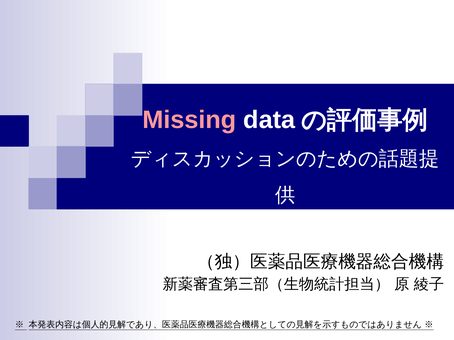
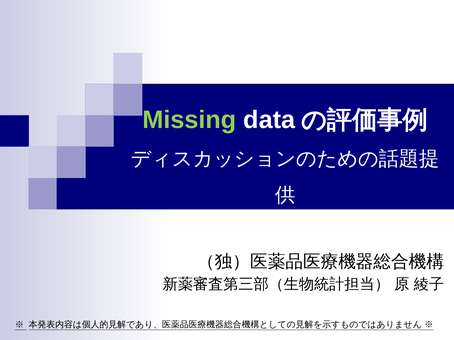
Missing colour: pink -> light green
